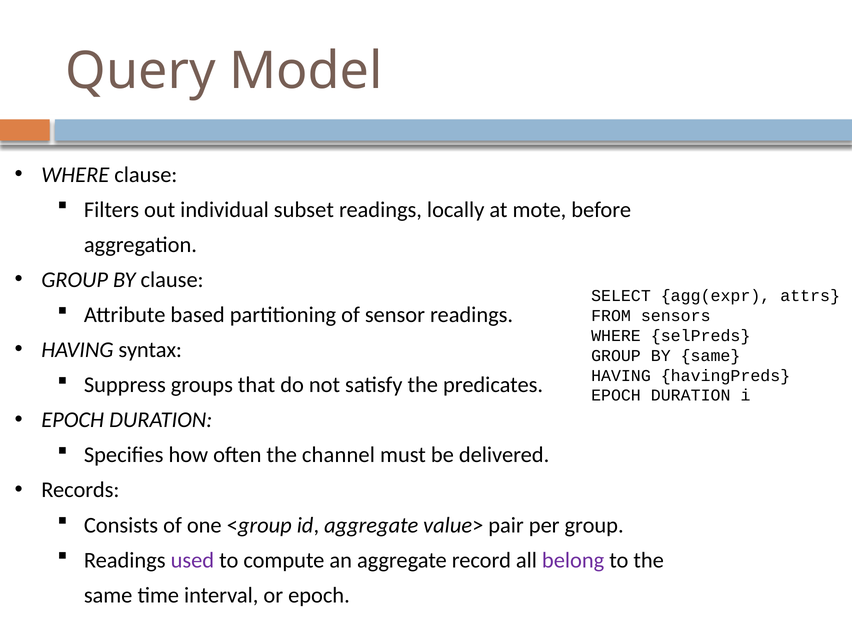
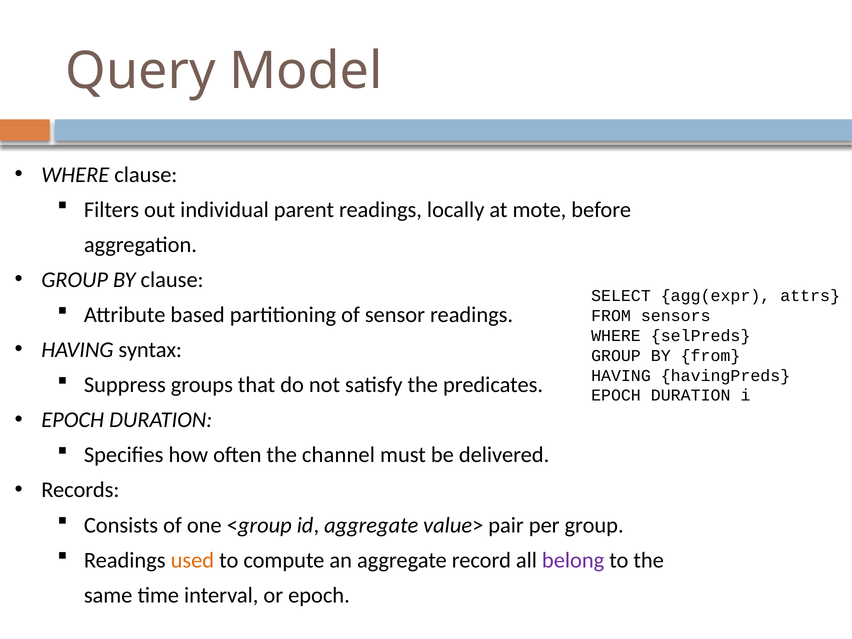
subset: subset -> parent
BY same: same -> from
used colour: purple -> orange
